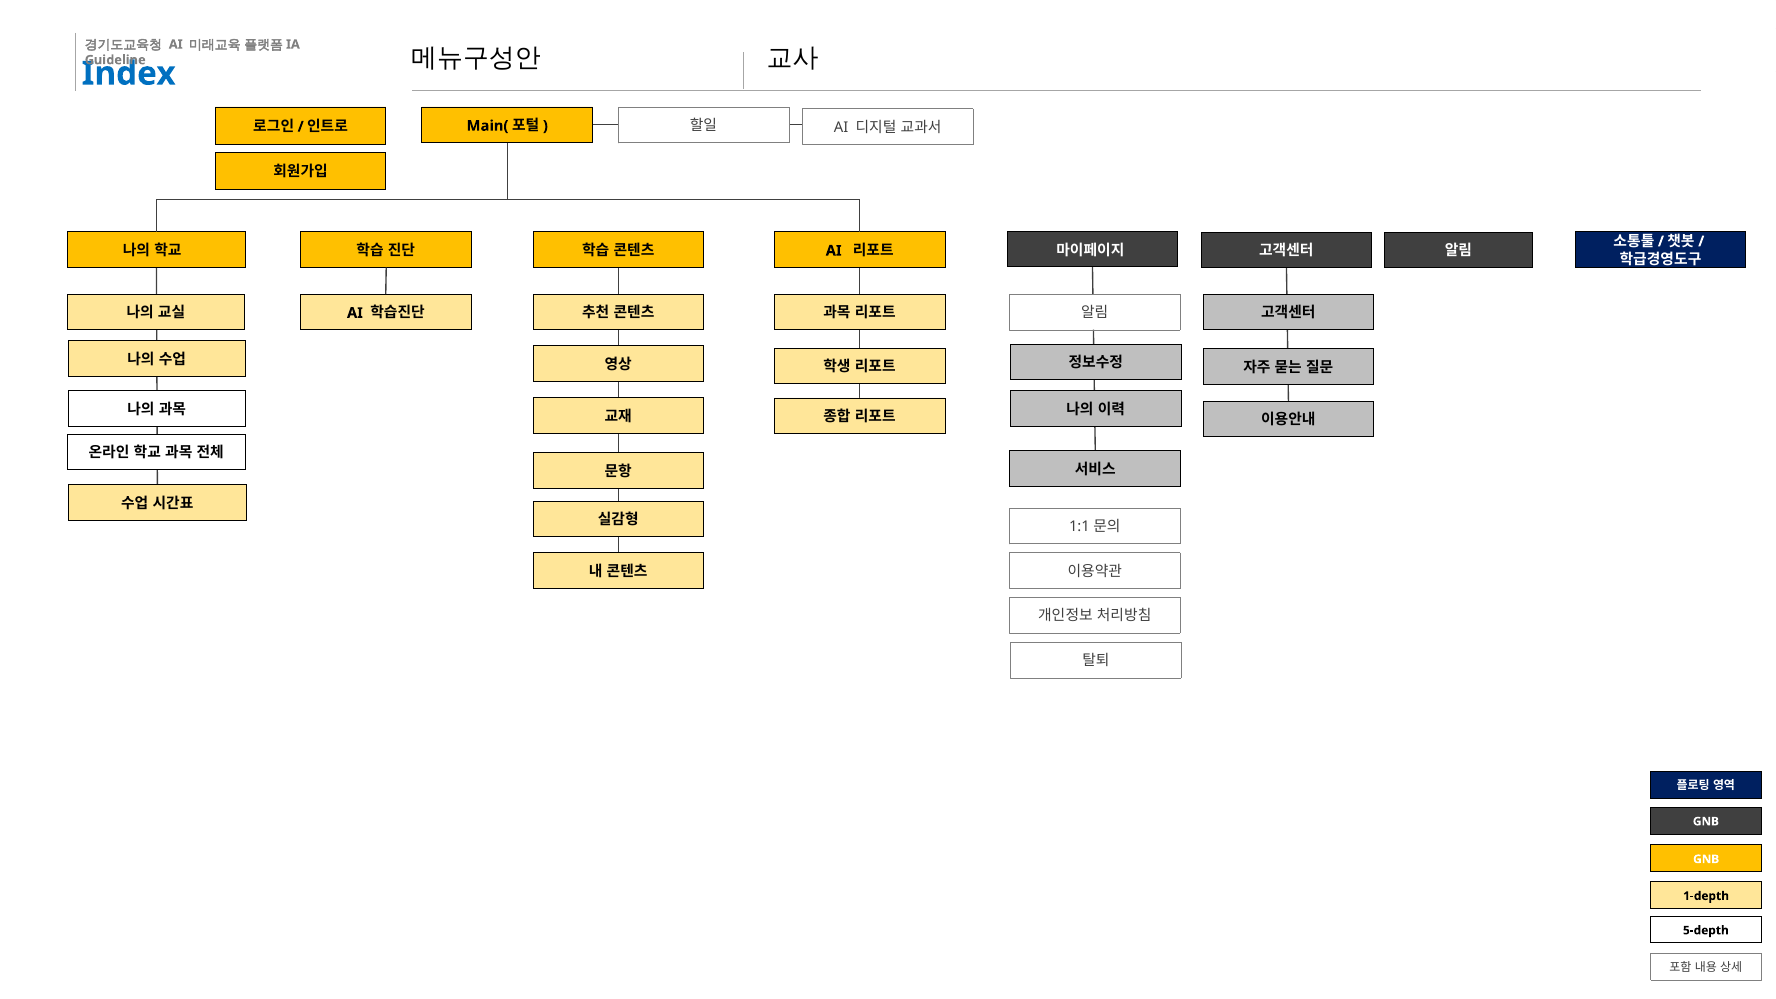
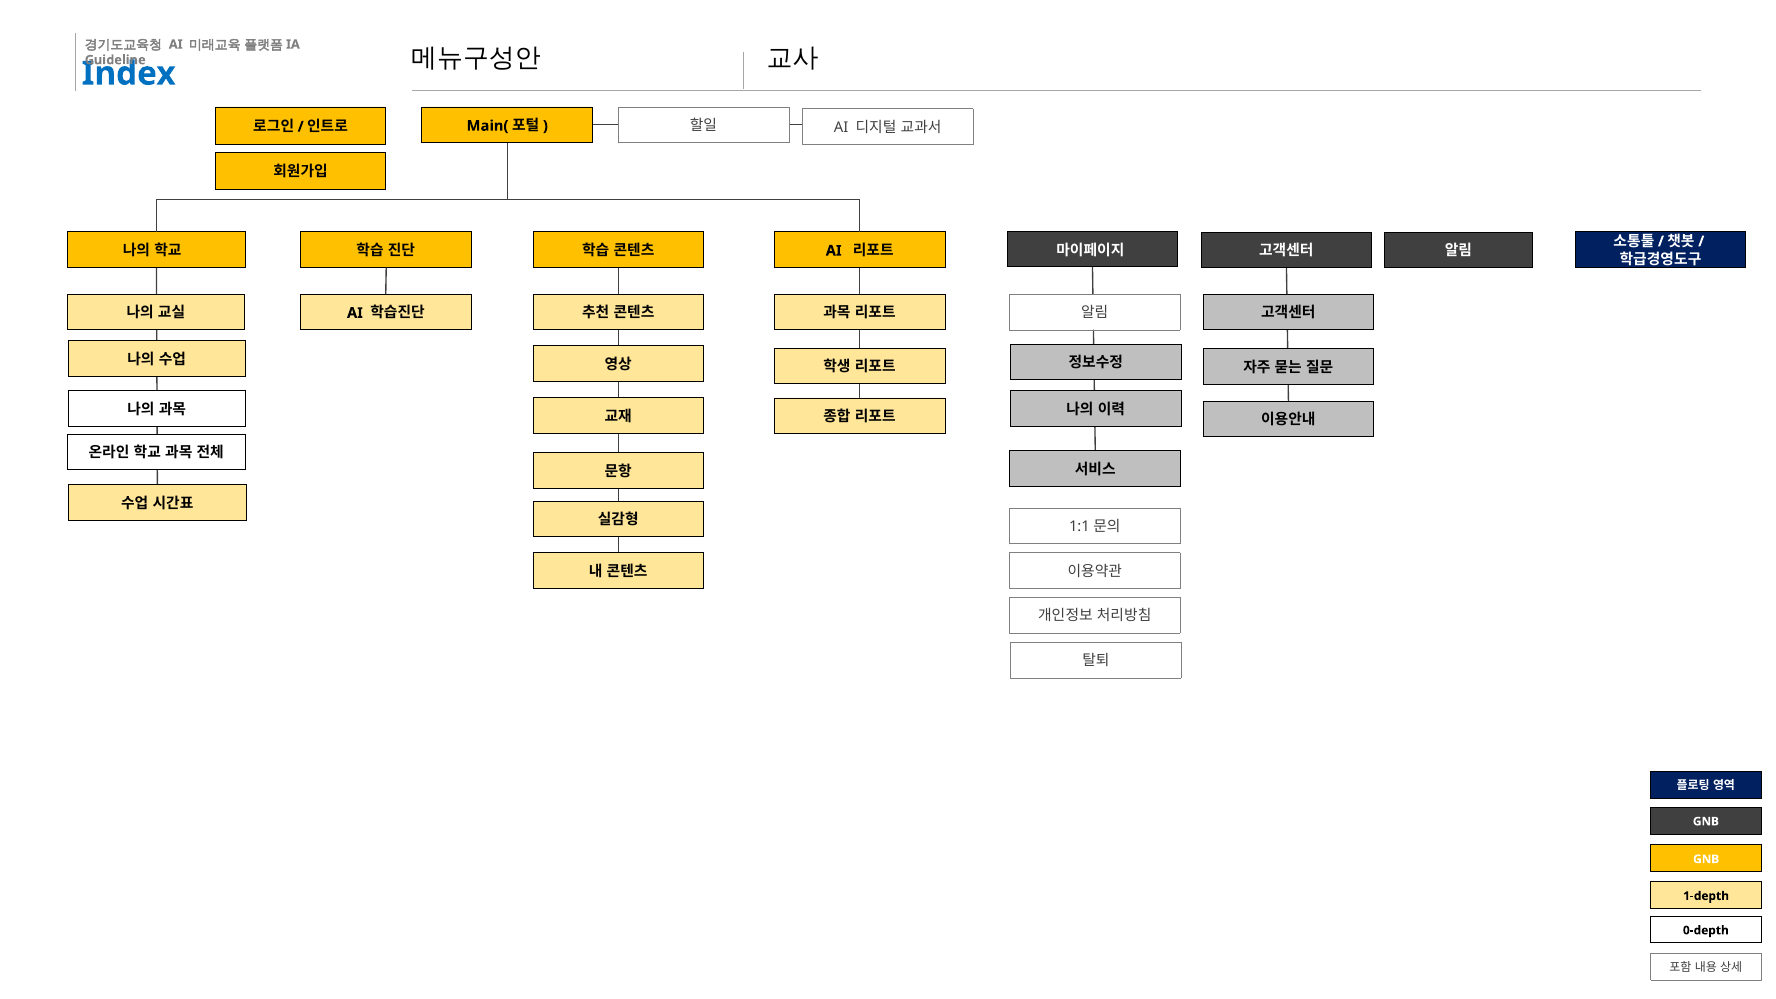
5-depth: 5-depth -> 0-depth
